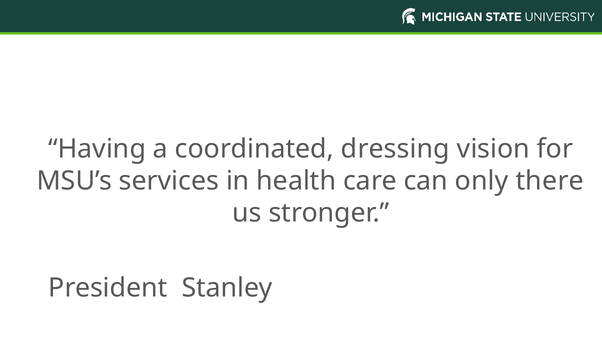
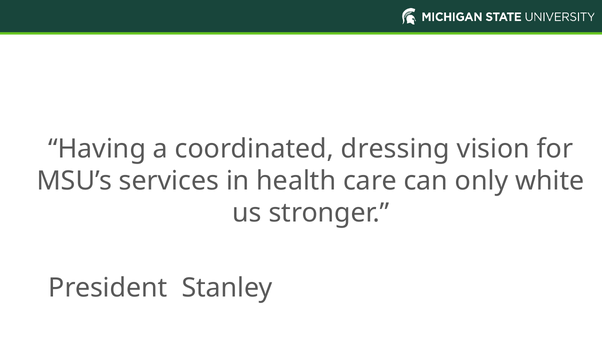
there: there -> white
